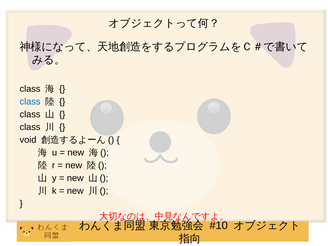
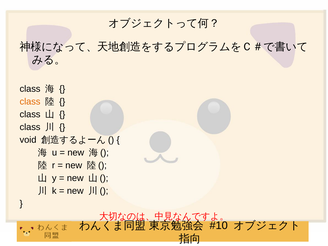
class at (30, 102) colour: blue -> orange
